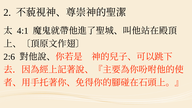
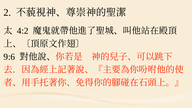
4:1: 4:1 -> 4:2
2:6: 2:6 -> 9:6
